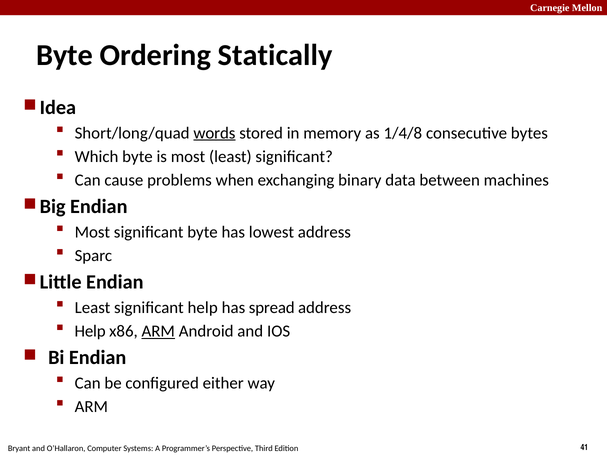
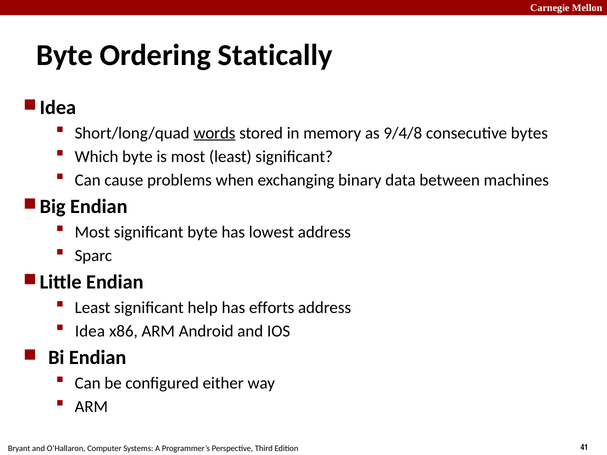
1/4/8: 1/4/8 -> 9/4/8
spread: spread -> efforts
Help at (90, 331): Help -> Idea
ARM at (158, 331) underline: present -> none
